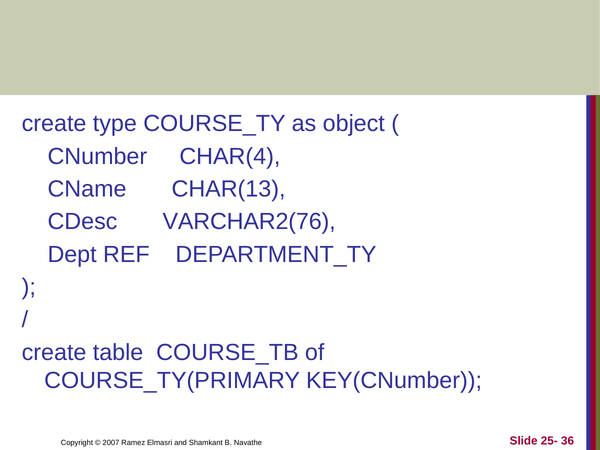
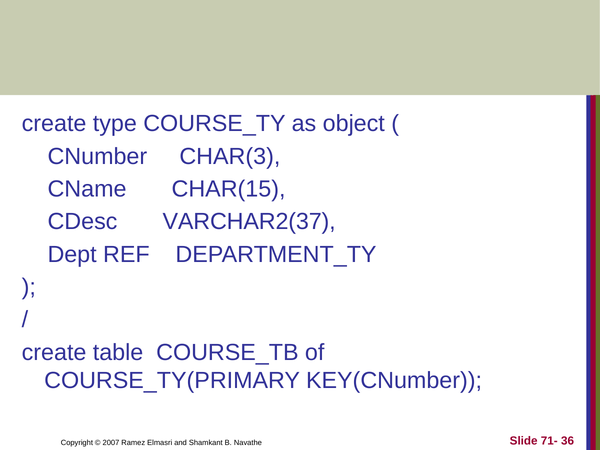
CHAR(4: CHAR(4 -> CHAR(3
CHAR(13: CHAR(13 -> CHAR(15
VARCHAR2(76: VARCHAR2(76 -> VARCHAR2(37
25-: 25- -> 71-
